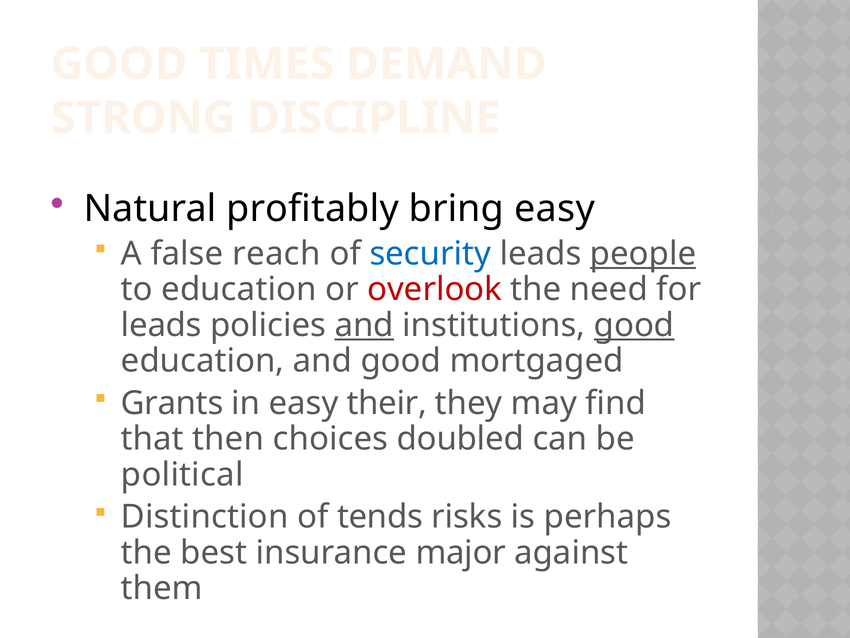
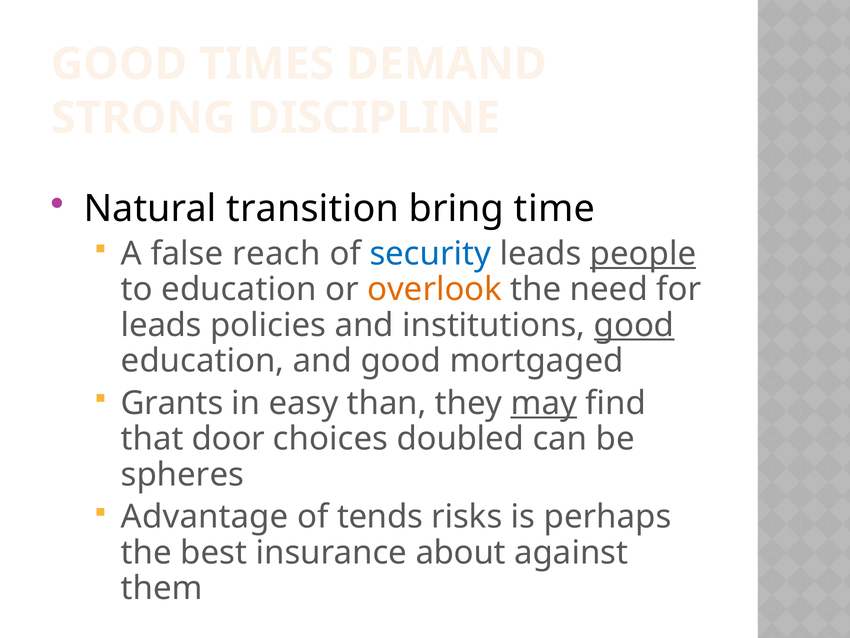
profitably: profitably -> transition
bring easy: easy -> time
overlook colour: red -> orange
and at (364, 325) underline: present -> none
their: their -> than
may underline: none -> present
then: then -> door
political: political -> spheres
Distinction: Distinction -> Advantage
major: major -> about
